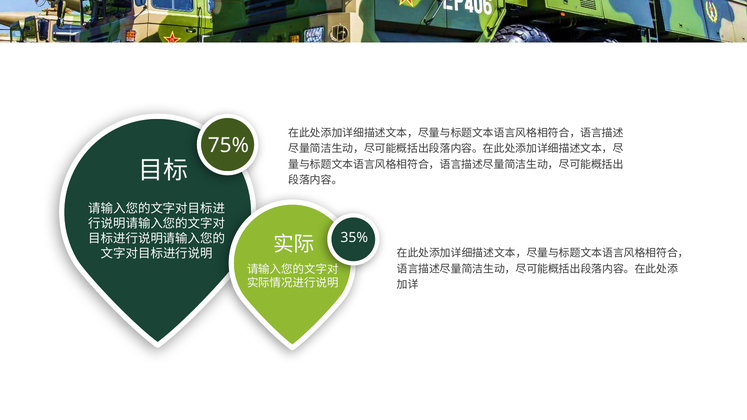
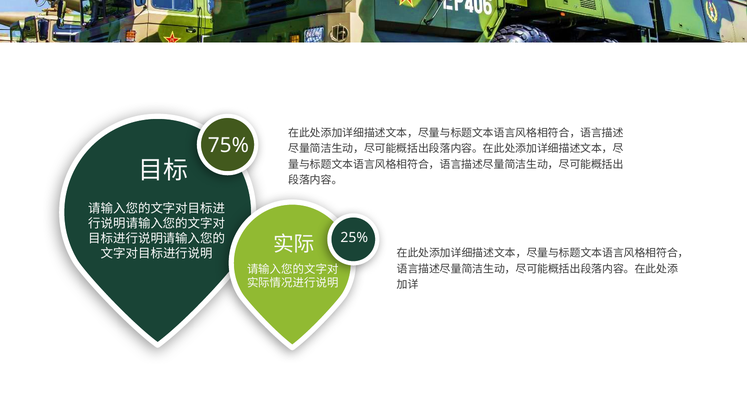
35%: 35% -> 25%
